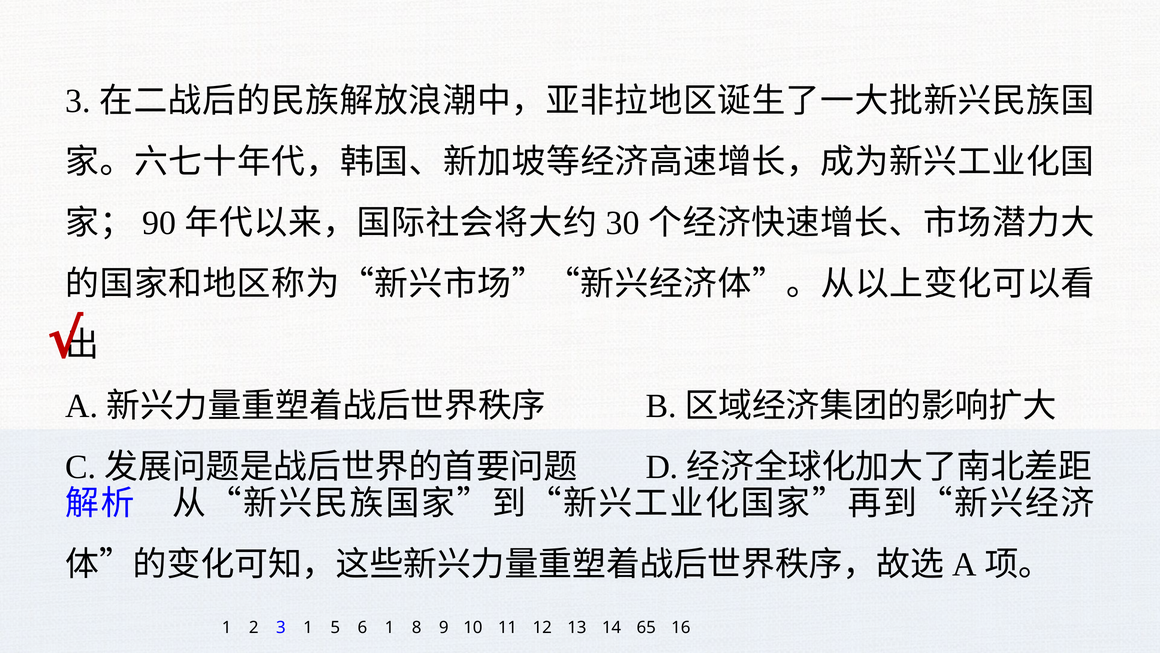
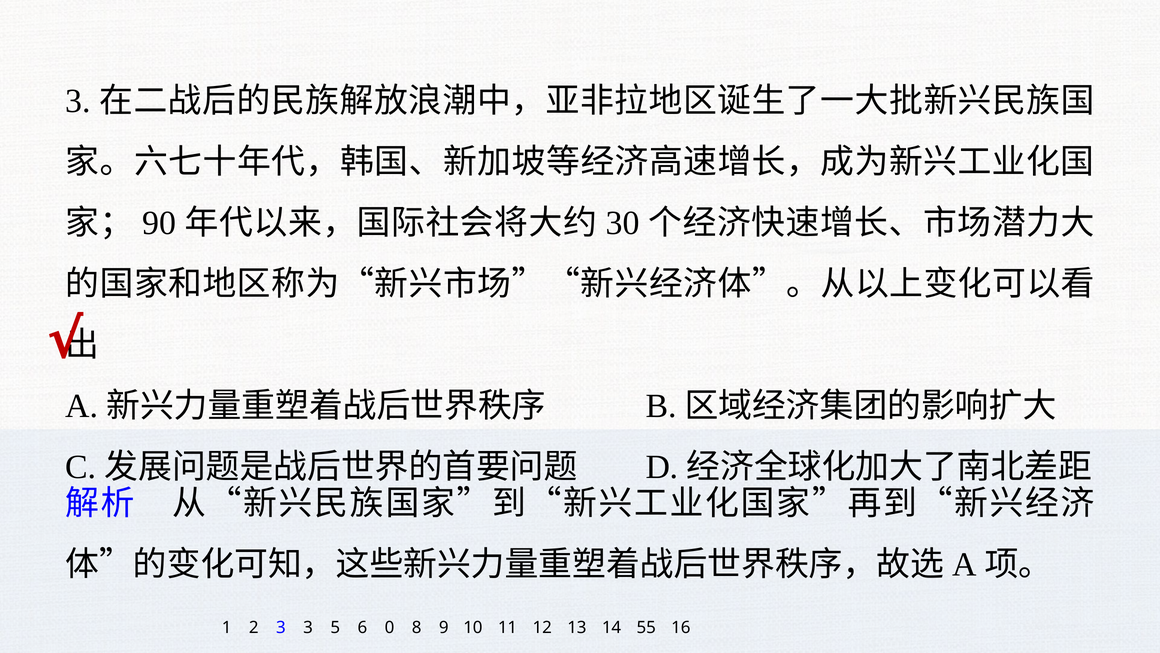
3 1: 1 -> 3
6 1: 1 -> 0
65: 65 -> 55
